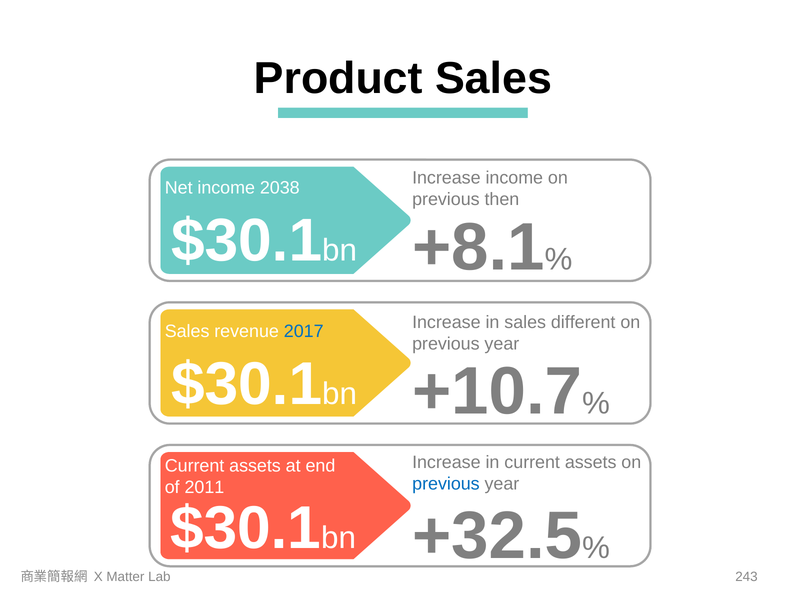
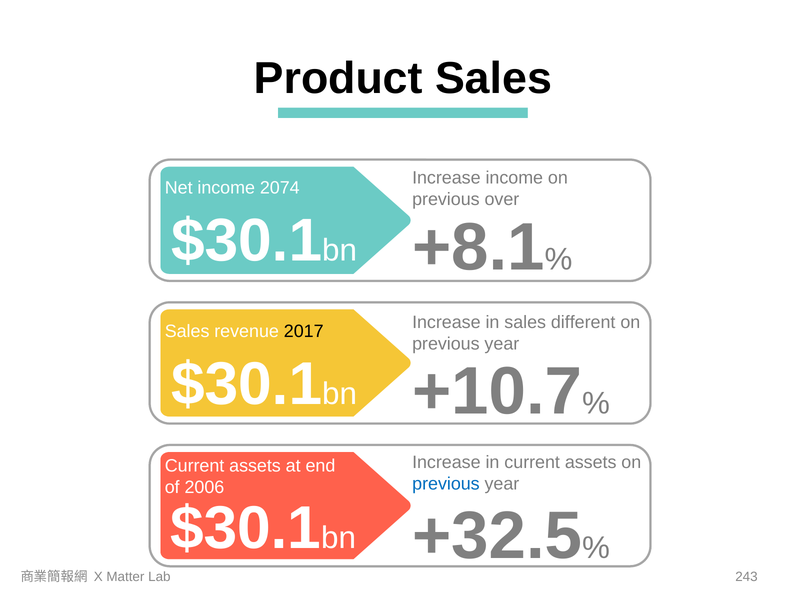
2038: 2038 -> 2074
then: then -> over
2017 colour: blue -> black
2011: 2011 -> 2006
